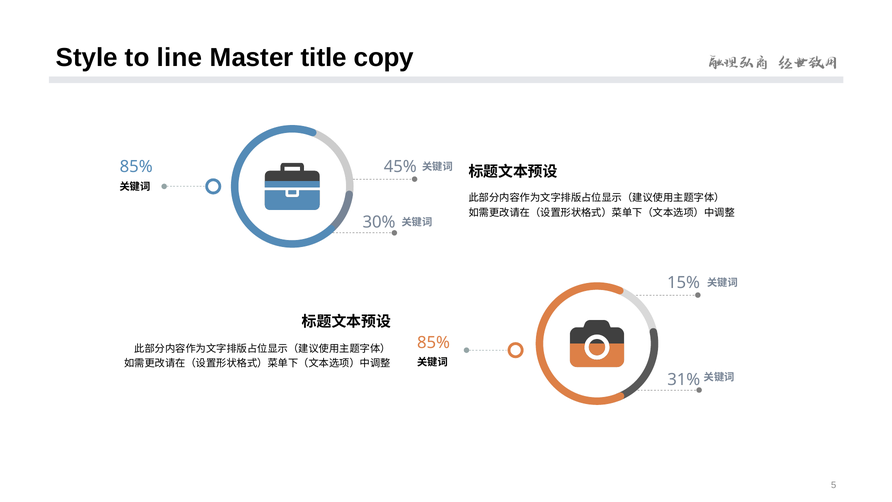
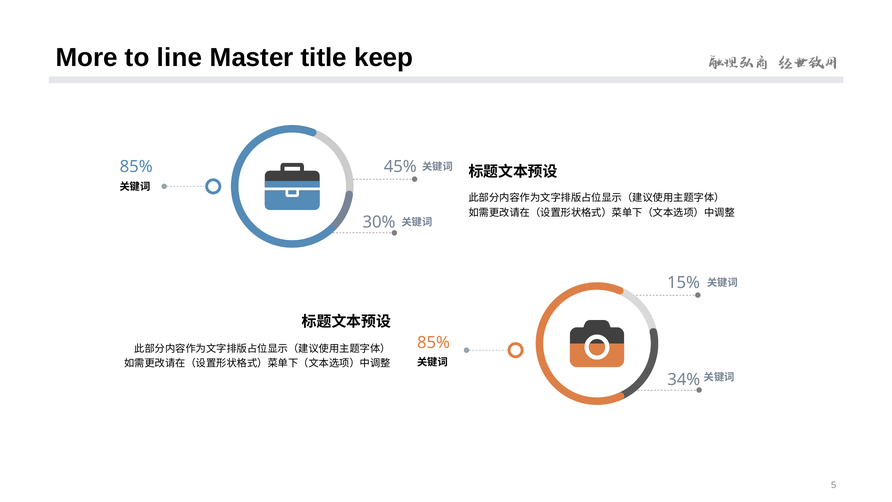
Style: Style -> More
copy: copy -> keep
31%: 31% -> 34%
